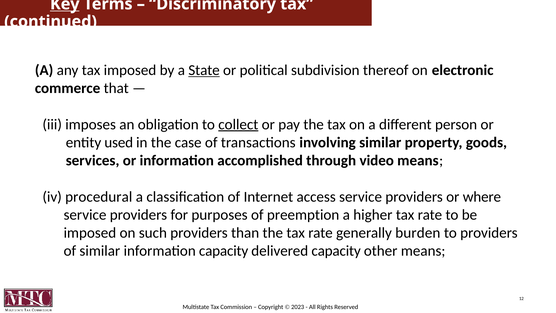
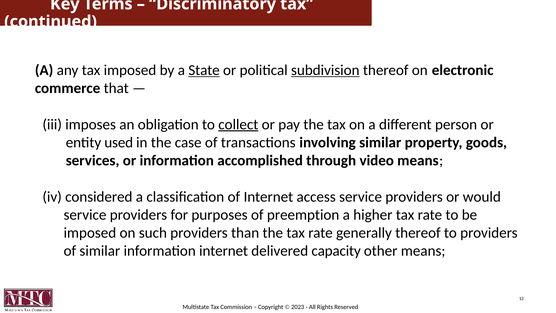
Key underline: present -> none
subdivision underline: none -> present
procedural: procedural -> considered
where: where -> would
generally burden: burden -> thereof
information capacity: capacity -> internet
